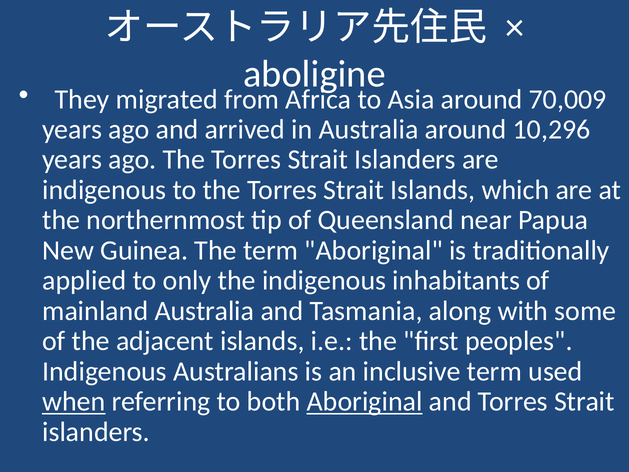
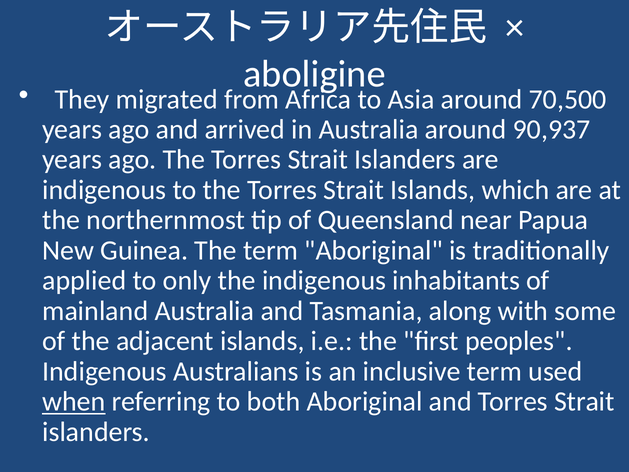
70,009: 70,009 -> 70,500
10,296: 10,296 -> 90,937
Aboriginal at (365, 401) underline: present -> none
